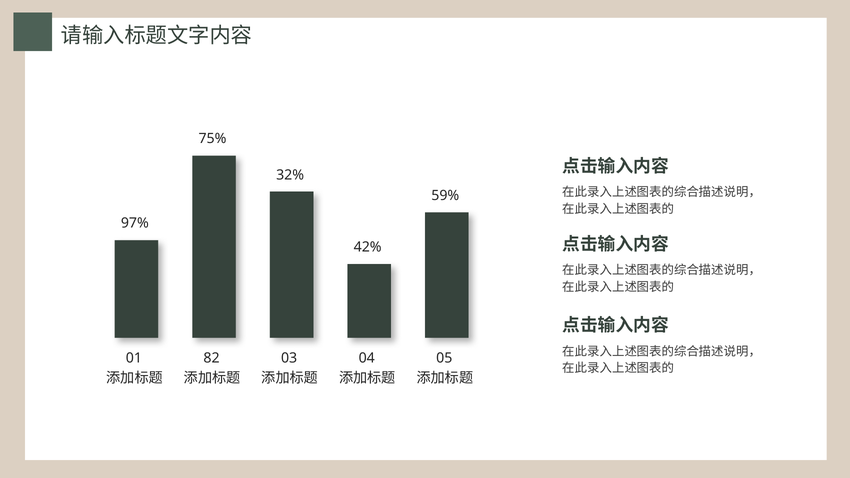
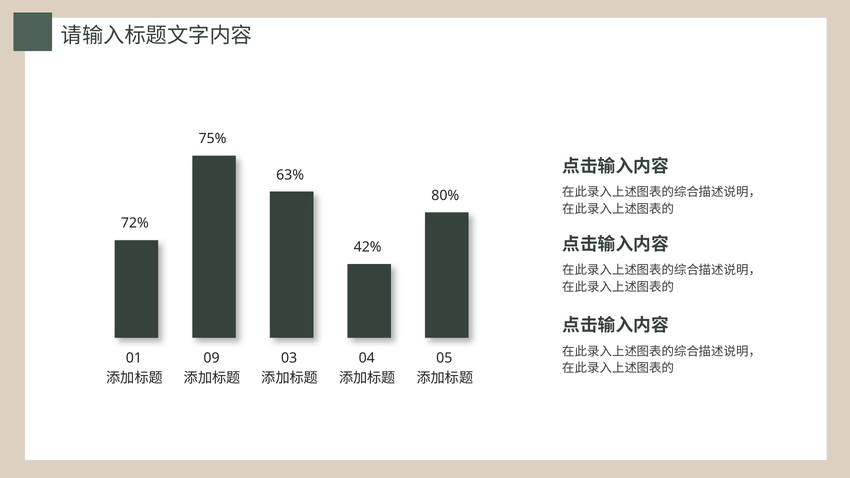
32%: 32% -> 63%
59%: 59% -> 80%
97%: 97% -> 72%
82: 82 -> 09
